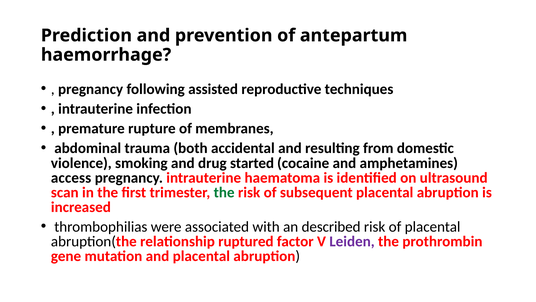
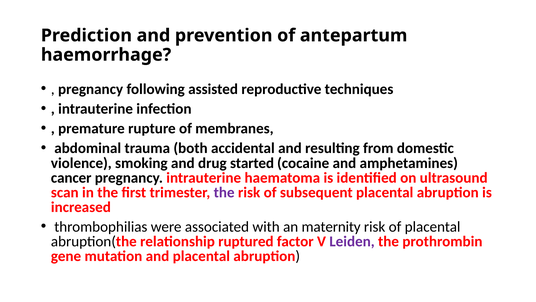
access: access -> cancer
the at (224, 192) colour: green -> purple
described: described -> maternity
